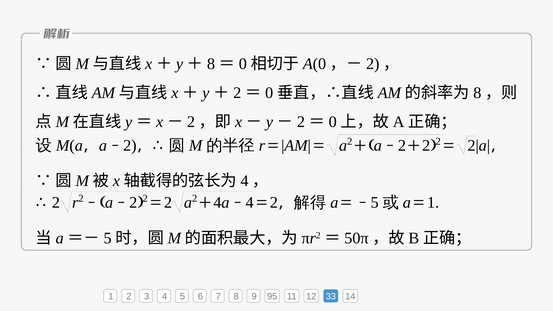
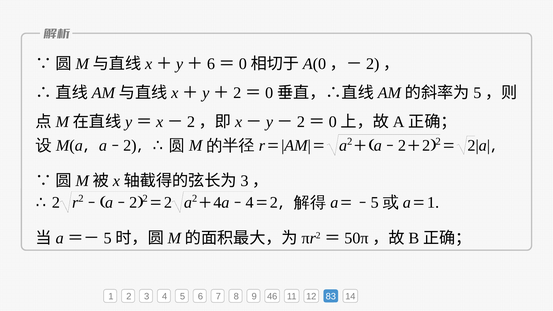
8 at (211, 64): 8 -> 6
8 at (477, 93): 8 -> 5
4 at (244, 181): 4 -> 3
95: 95 -> 46
33: 33 -> 83
